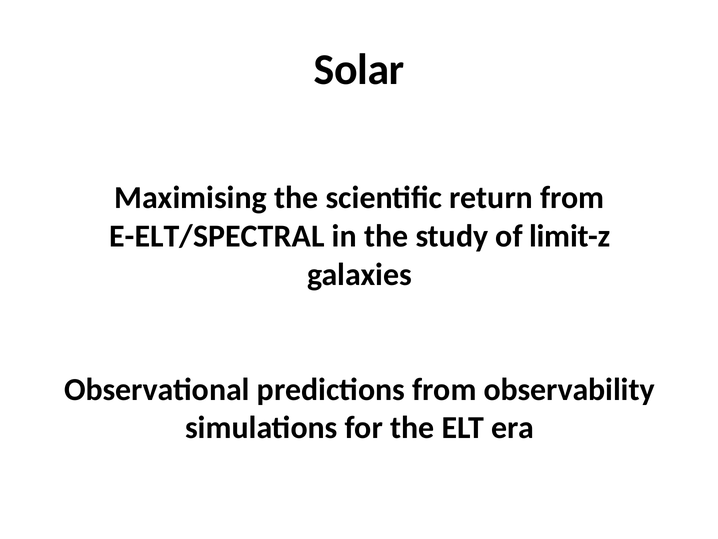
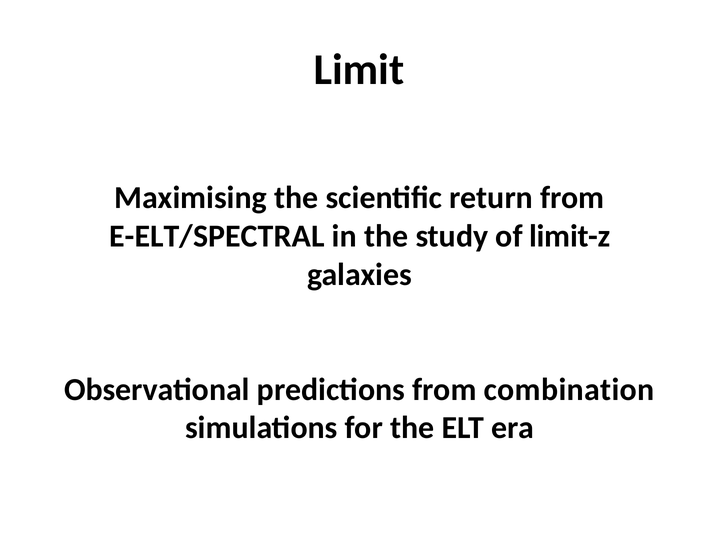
Solar: Solar -> Limit
observability: observability -> combination
